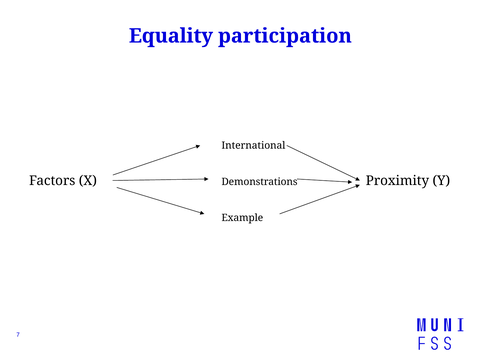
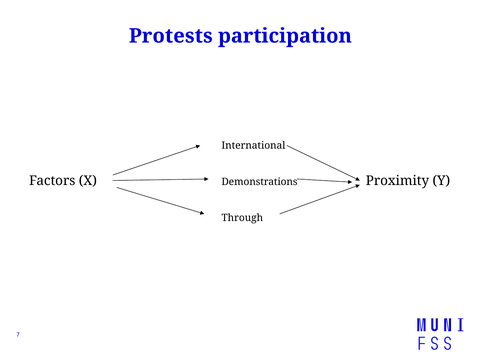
Equality: Equality -> Protests
Example: Example -> Through
